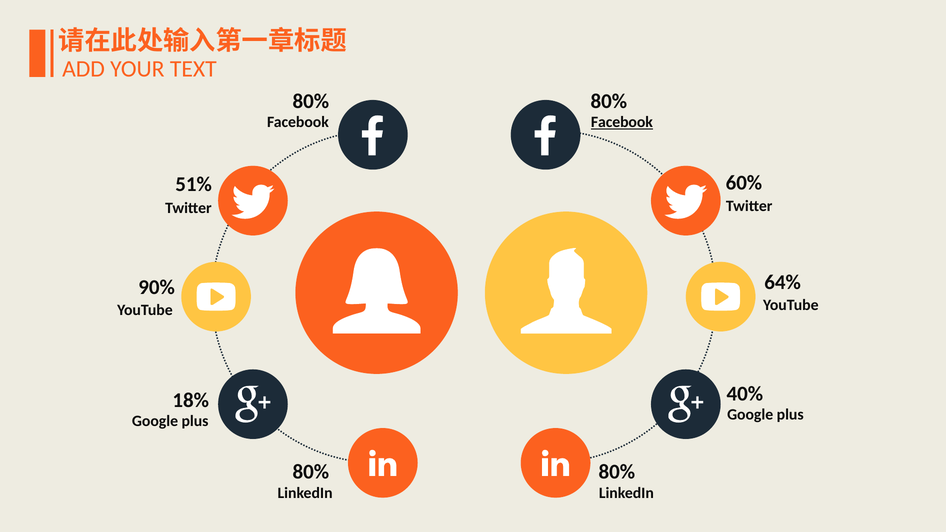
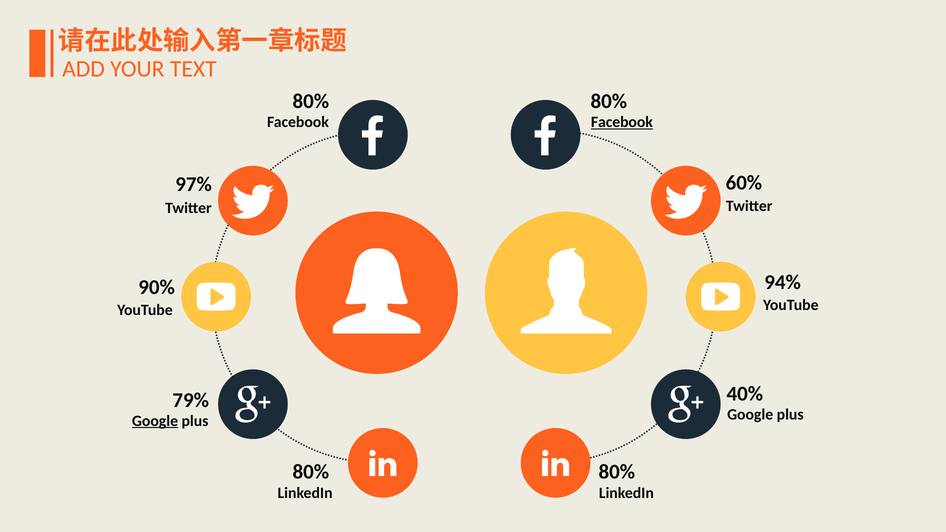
51%: 51% -> 97%
64%: 64% -> 94%
18%: 18% -> 79%
Google at (155, 421) underline: none -> present
